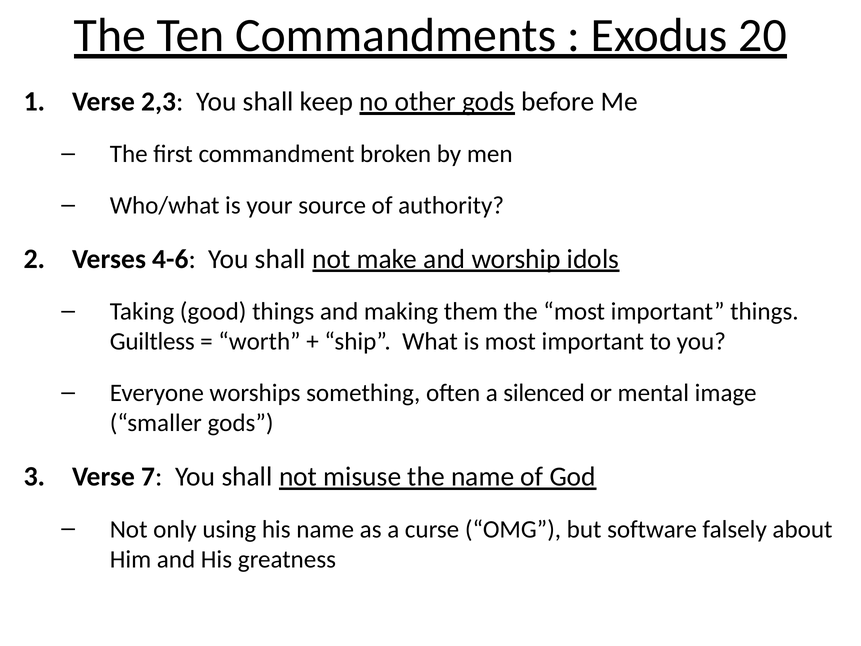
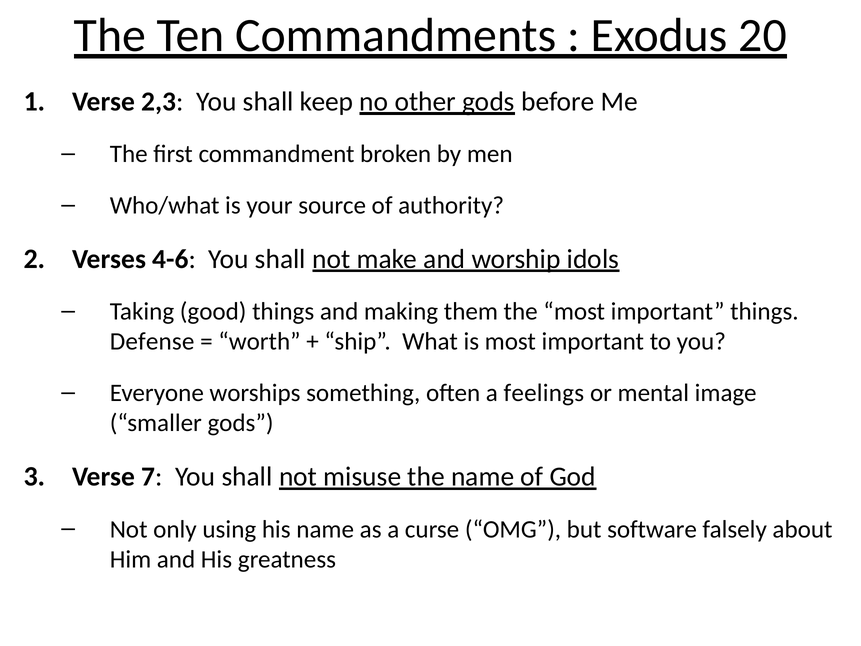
Guiltless: Guiltless -> Defense
silenced: silenced -> feelings
